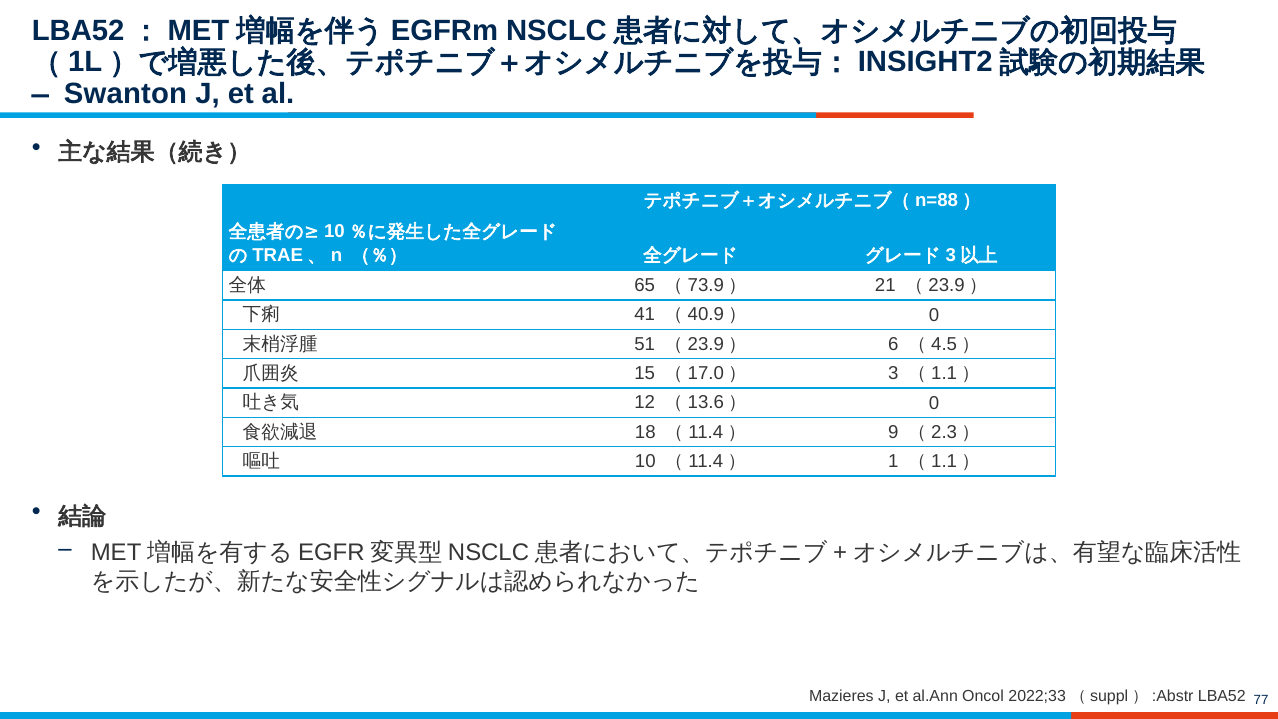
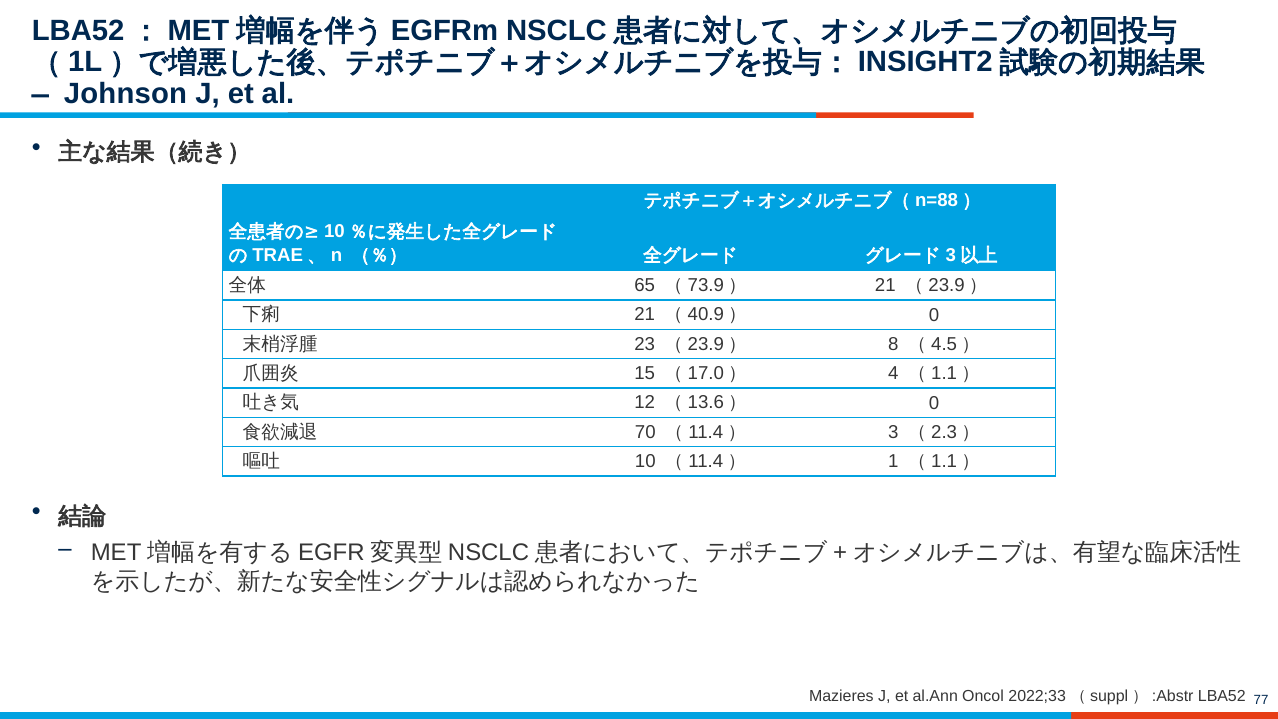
Swanton: Swanton -> Johnson
41 at (645, 315): 41 -> 21
51: 51 -> 23
6: 6 -> 8
3: 3 -> 4
18: 18 -> 70
9: 9 -> 3
